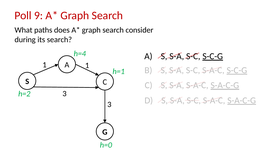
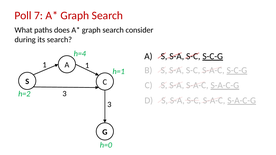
9: 9 -> 7
